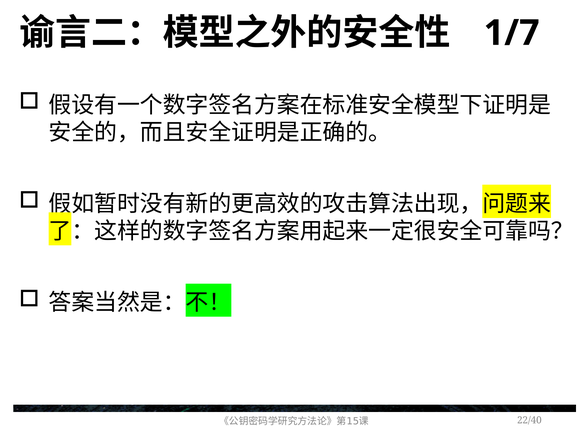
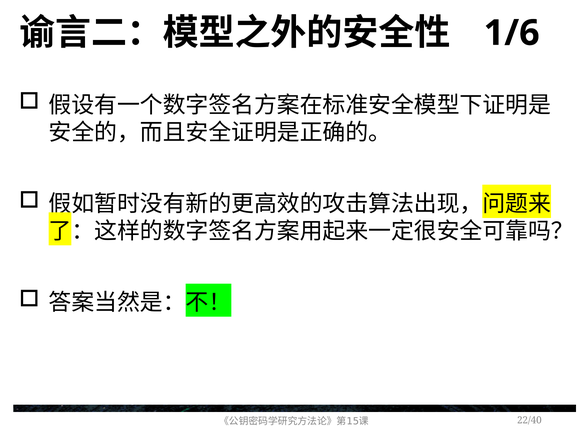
1/7: 1/7 -> 1/6
